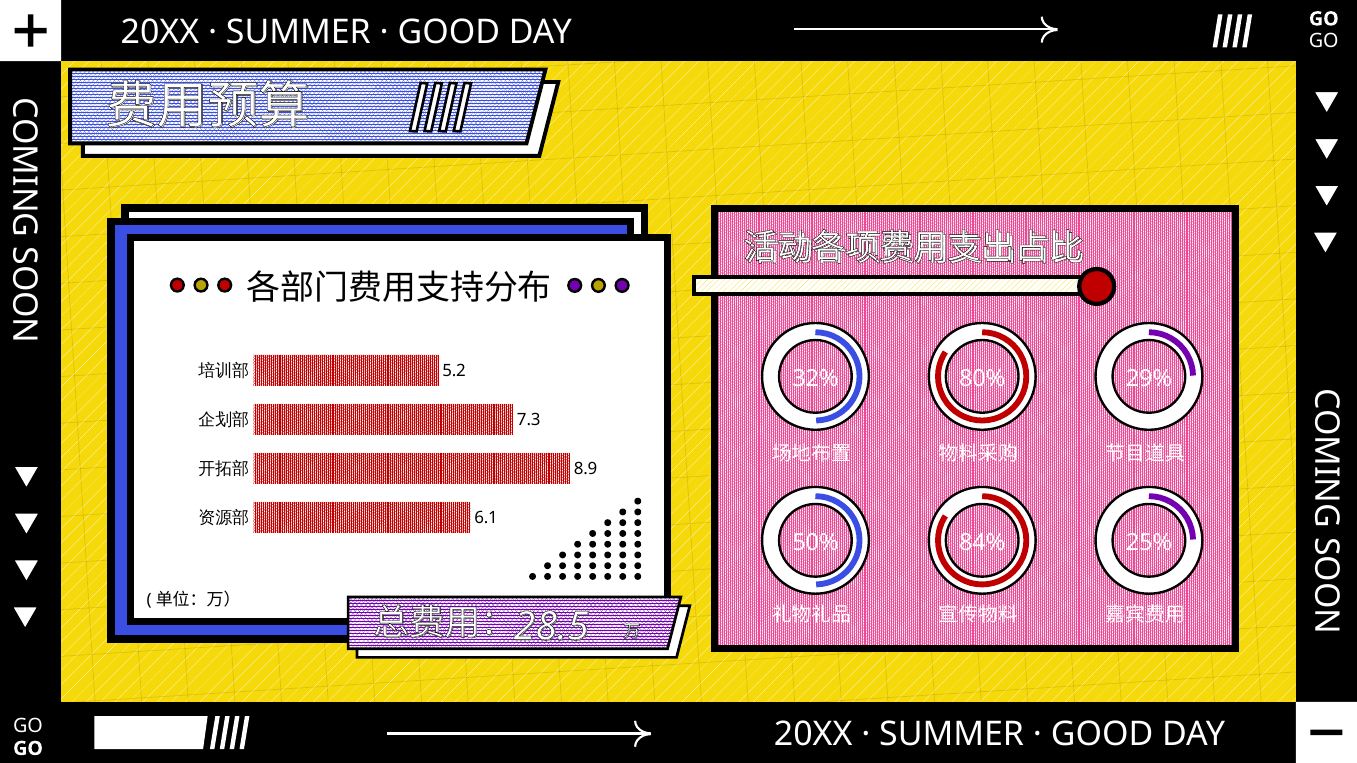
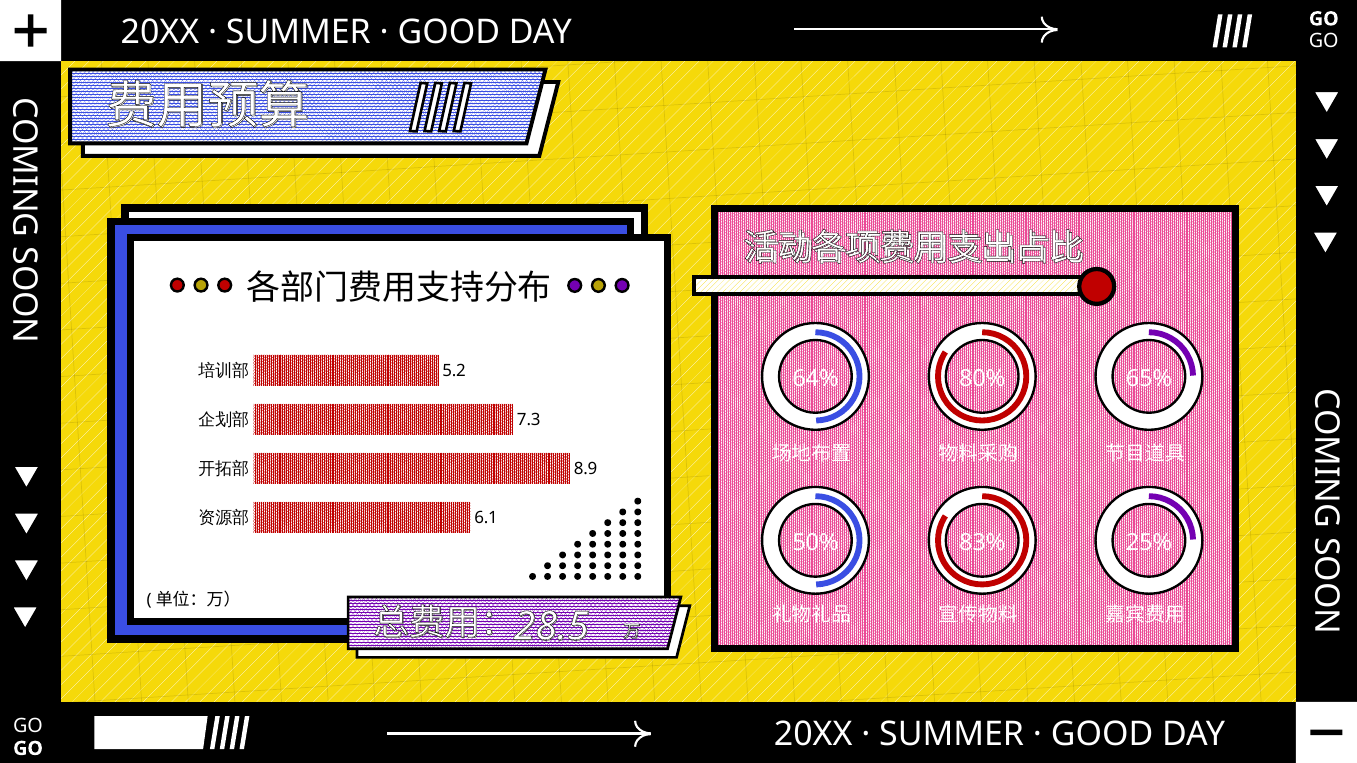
32%: 32% -> 64%
29%: 29% -> 65%
84%: 84% -> 83%
